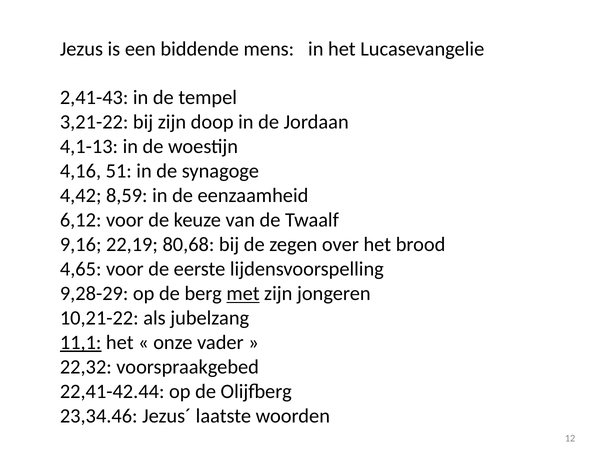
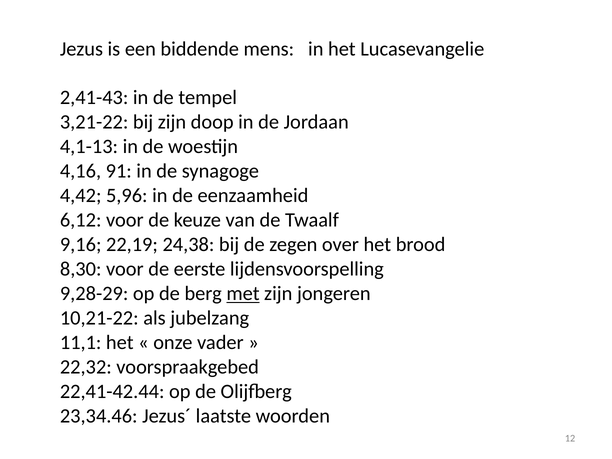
51: 51 -> 91
8,59: 8,59 -> 5,96
80,68: 80,68 -> 24,38
4,65: 4,65 -> 8,30
11,1 underline: present -> none
